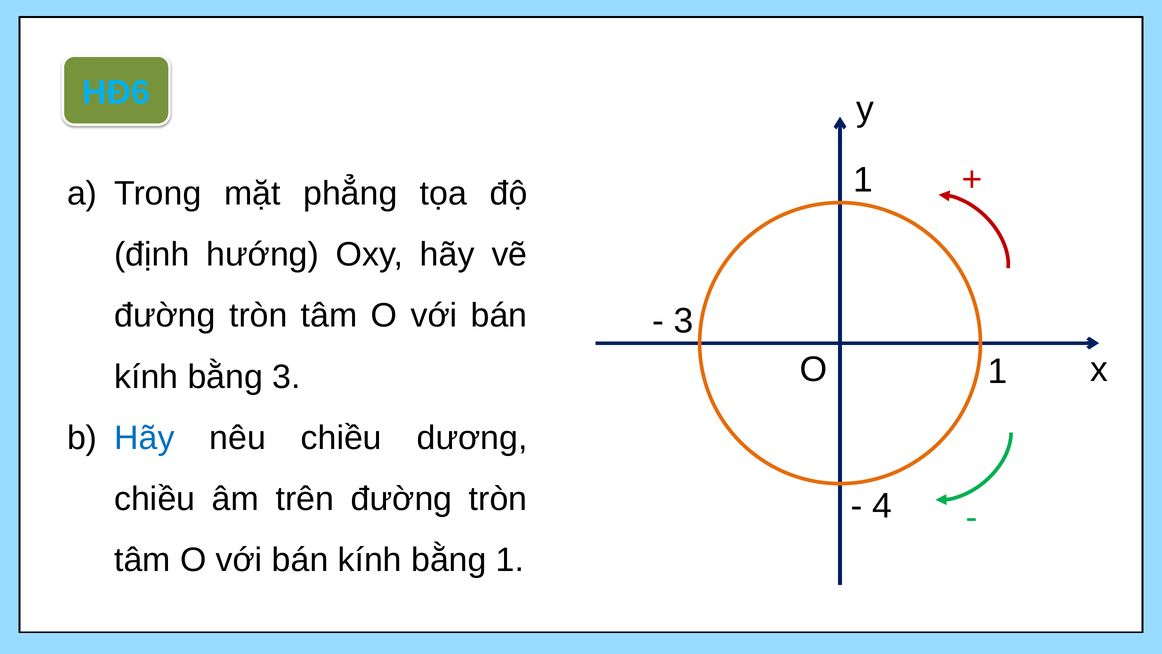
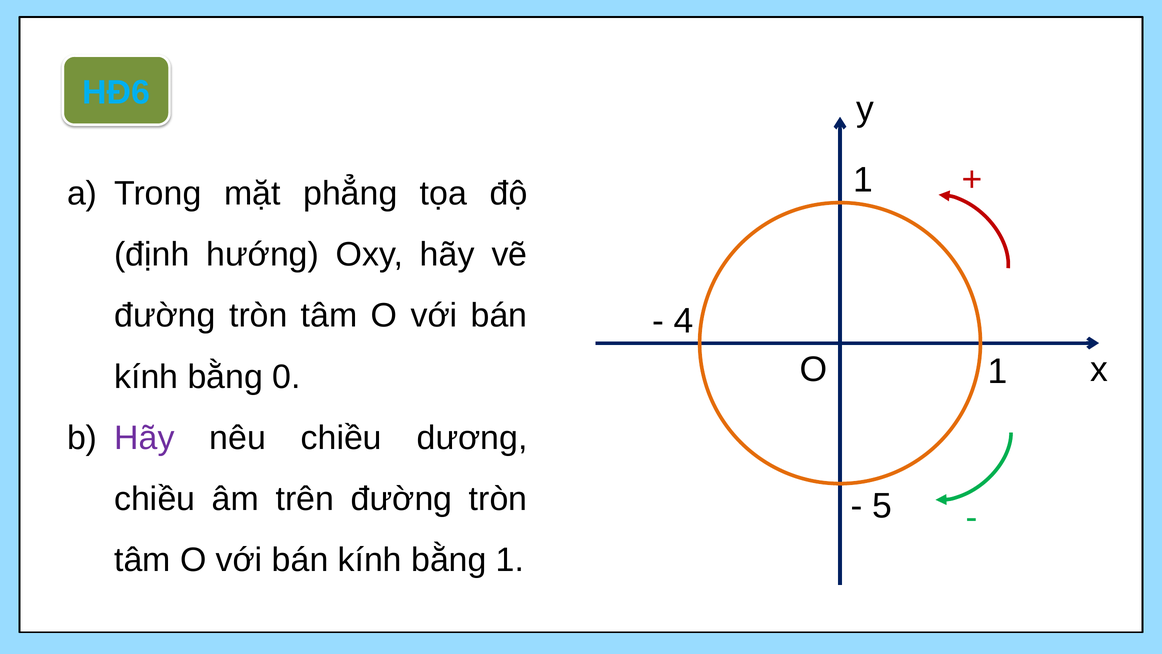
3 at (684, 321): 3 -> 4
bằng 3: 3 -> 0
Hãy at (144, 438) colour: blue -> purple
4: 4 -> 5
